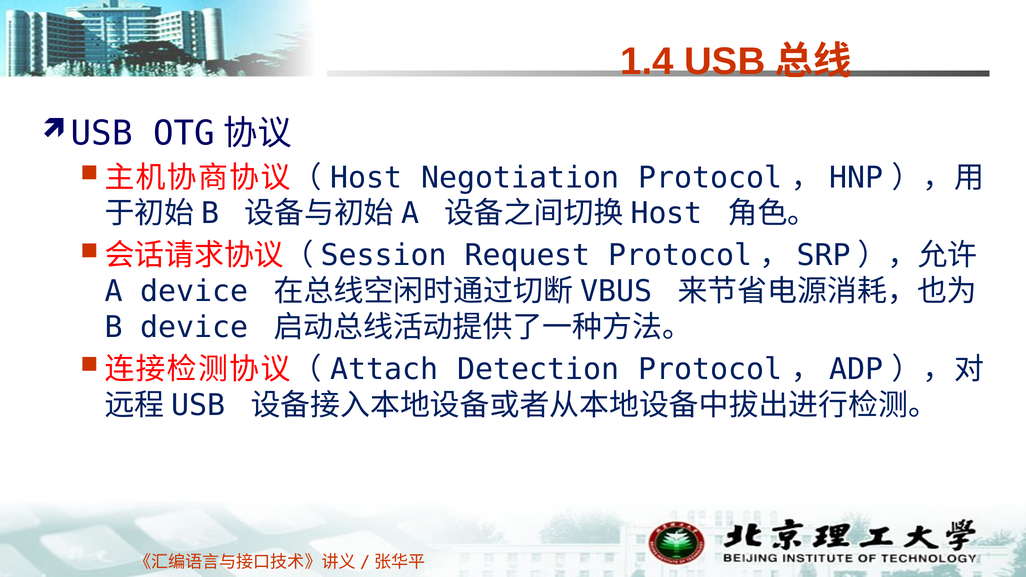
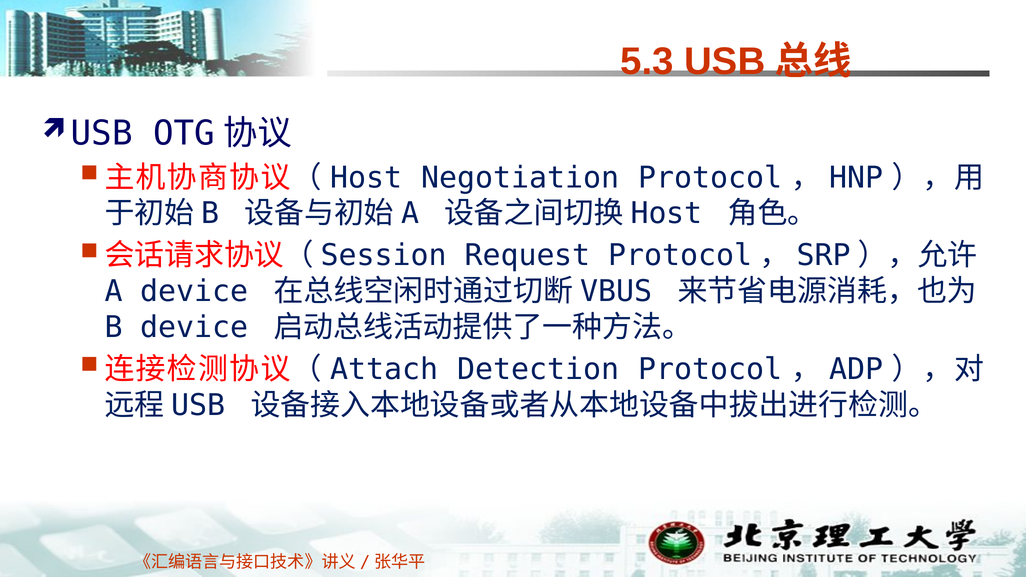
1.4: 1.4 -> 5.3
